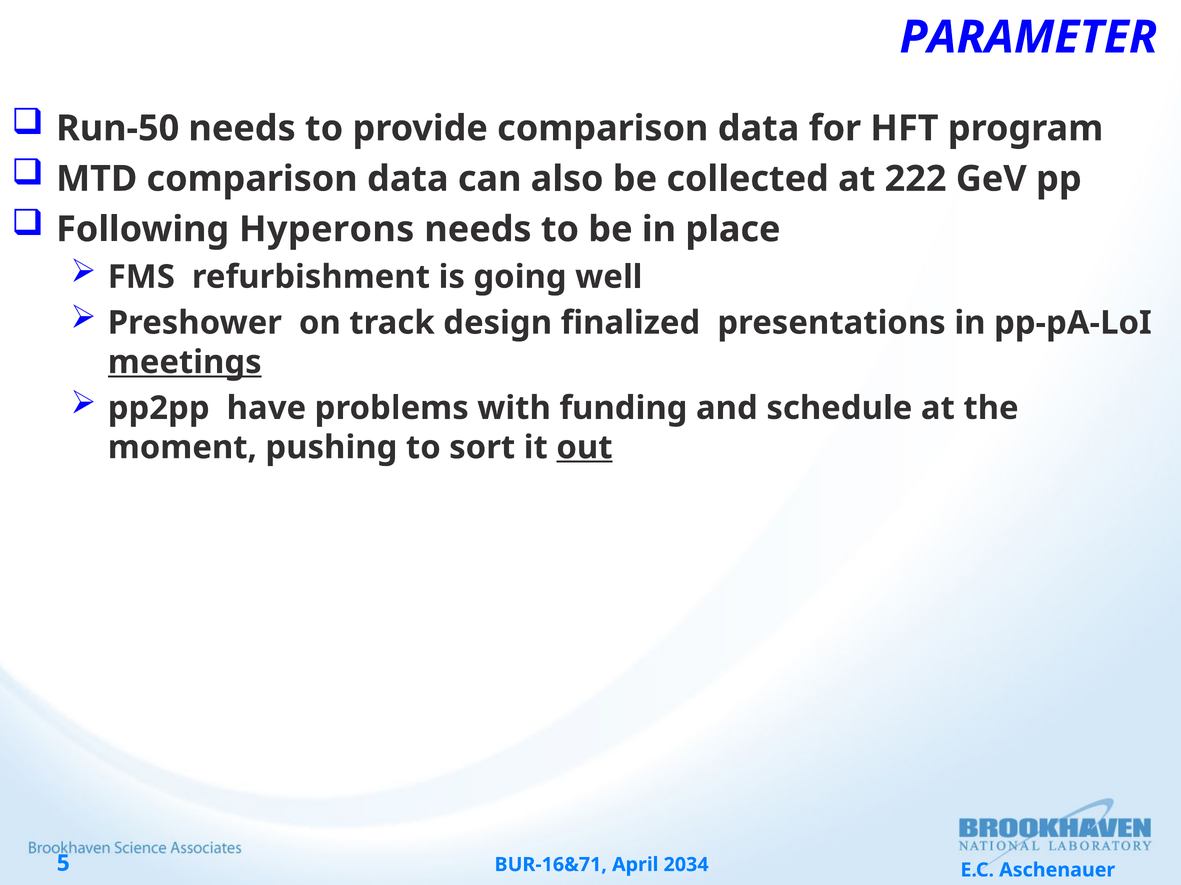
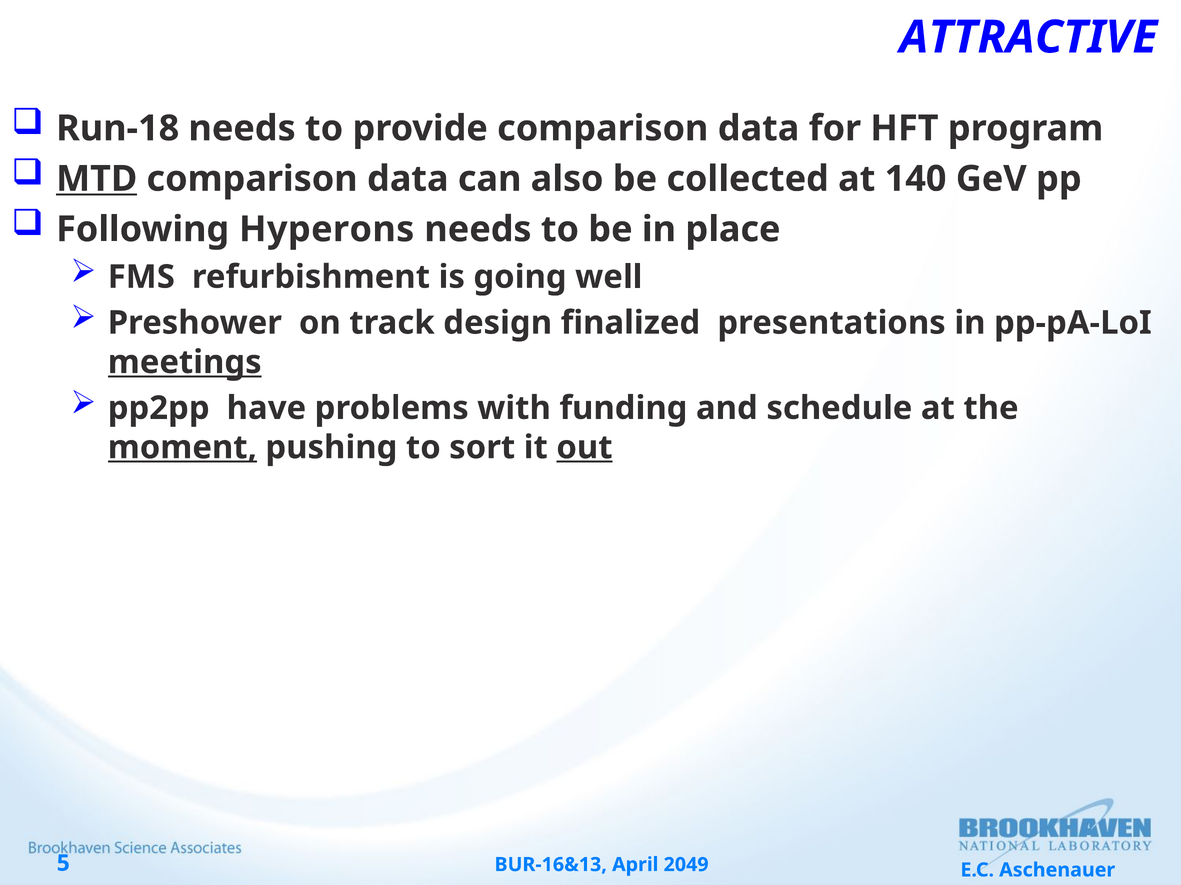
PARAMETER: PARAMETER -> ATTRACTIVE
Run-50: Run-50 -> Run-18
MTD underline: none -> present
222: 222 -> 140
moment underline: none -> present
BUR-16&71: BUR-16&71 -> BUR-16&13
2034: 2034 -> 2049
